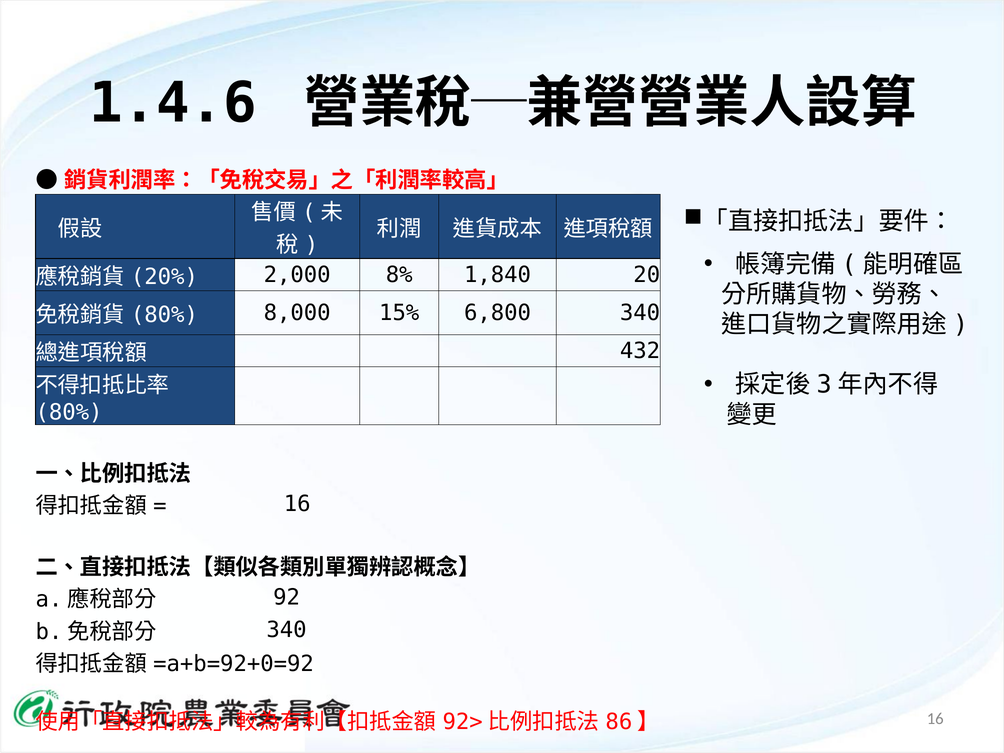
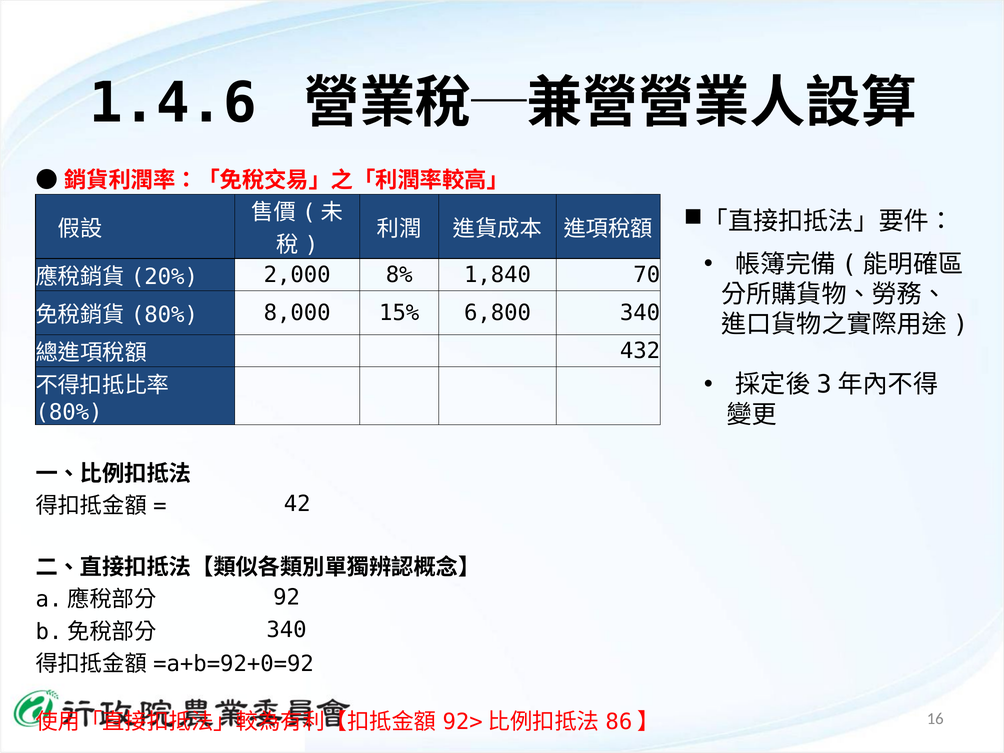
20: 20 -> 70
16 at (297, 504): 16 -> 42
